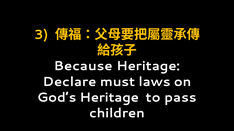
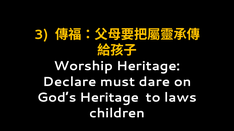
Because: Because -> Worship
laws: laws -> dare
pass: pass -> laws
